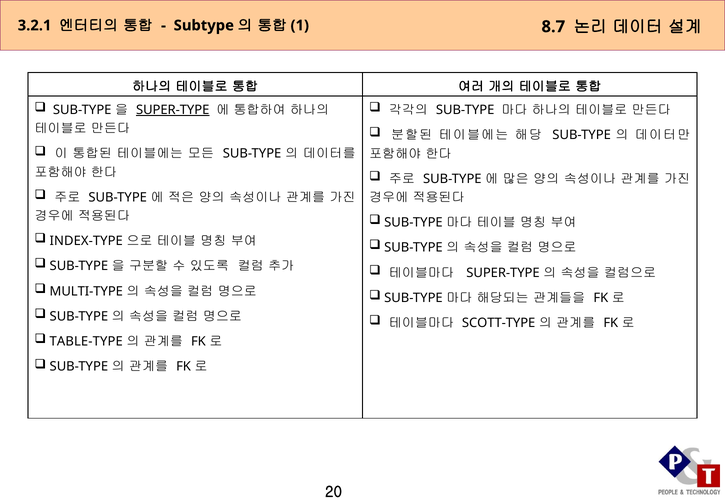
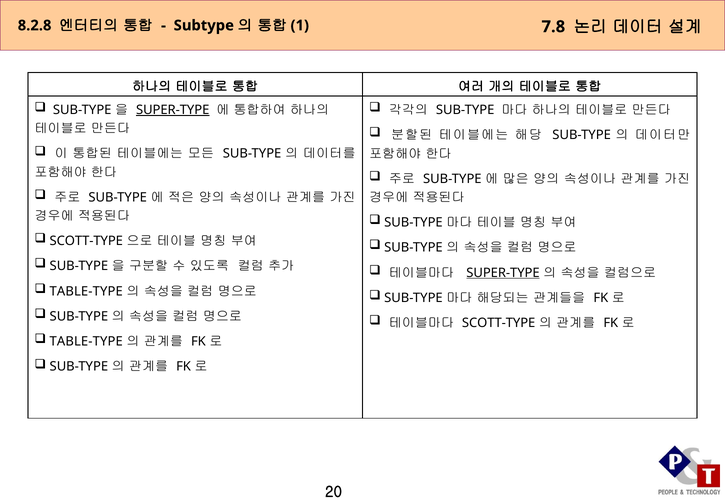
3.2.1: 3.2.1 -> 8.2.8
8.7: 8.7 -> 7.8
INDEX-TYPE at (86, 241): INDEX-TYPE -> SCOTT-TYPE
SUPER-TYPE at (503, 273) underline: none -> present
MULTI-TYPE at (86, 291): MULTI-TYPE -> TABLE-TYPE
